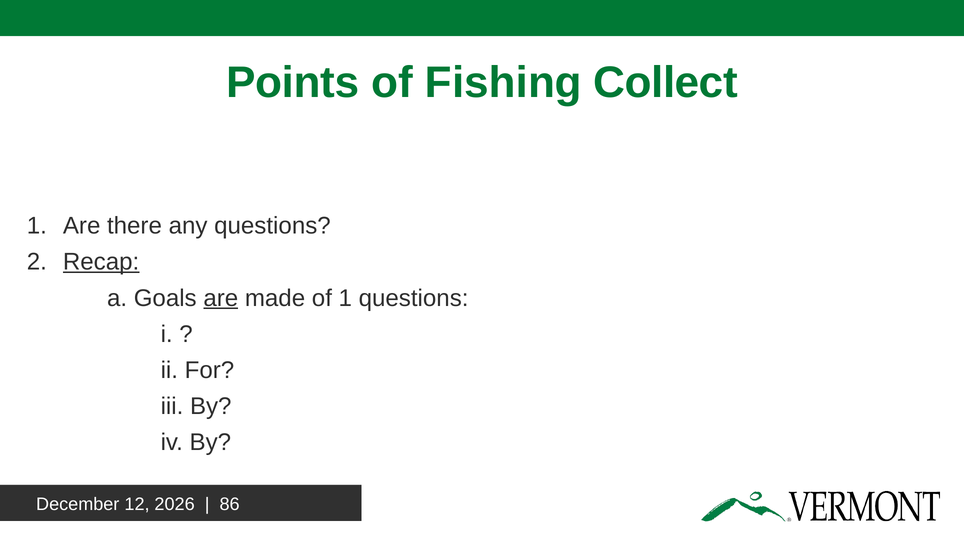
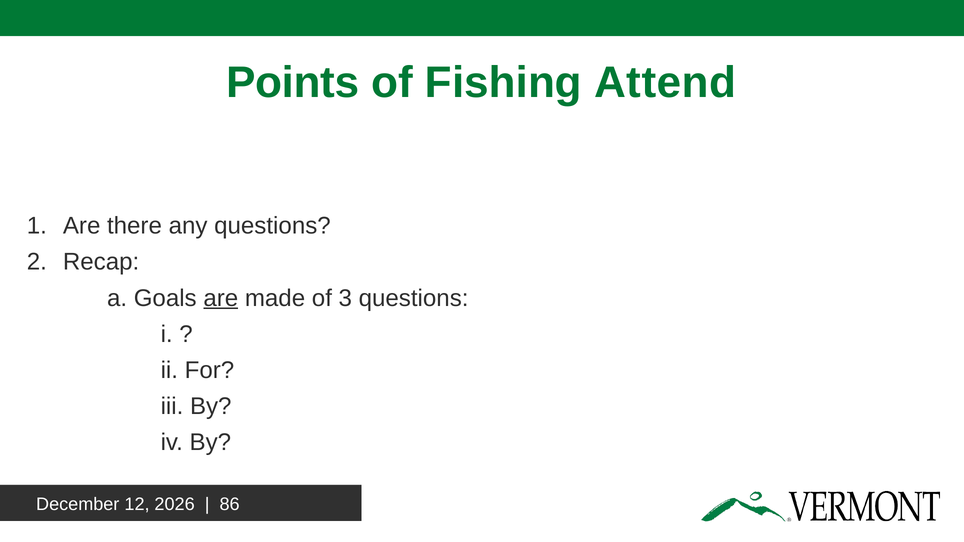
Collect: Collect -> Attend
Recap underline: present -> none
of 1: 1 -> 3
